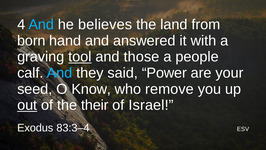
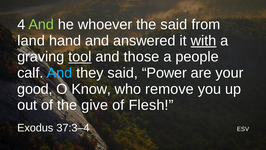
And at (41, 24) colour: light blue -> light green
believes: believes -> whoever
the land: land -> said
born: born -> land
with underline: none -> present
seed: seed -> good
out underline: present -> none
their: their -> give
Israel: Israel -> Flesh
83:3–4: 83:3–4 -> 37:3–4
